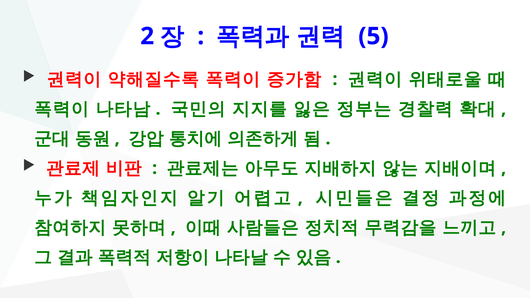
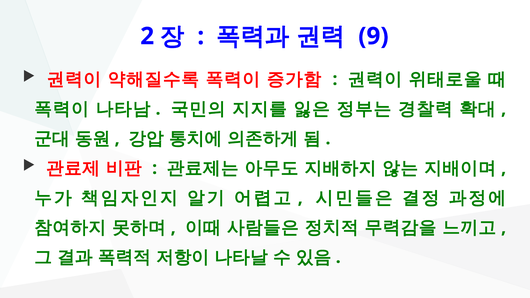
5: 5 -> 9
